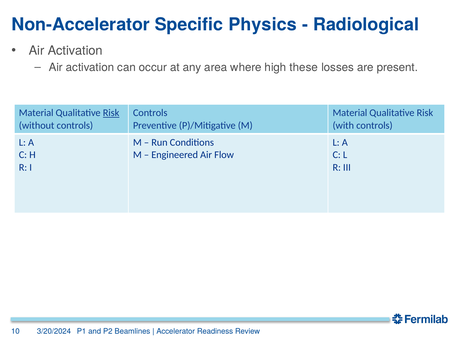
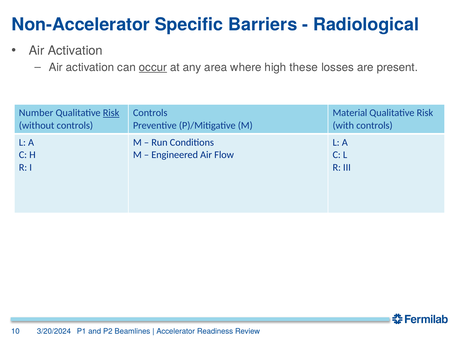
Physics: Physics -> Barriers
occur underline: none -> present
Material at (36, 113): Material -> Number
